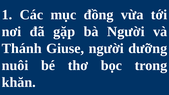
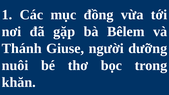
bà Người: Người -> Bêlem
